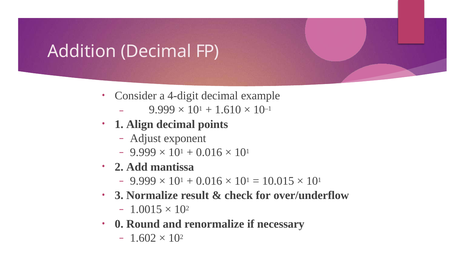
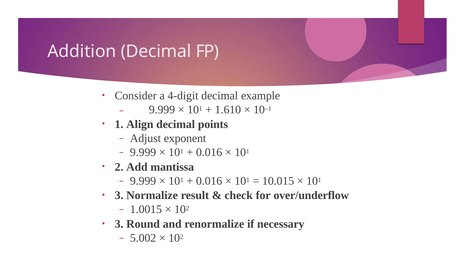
0 at (119, 224): 0 -> 3
1.602: 1.602 -> 5.002
